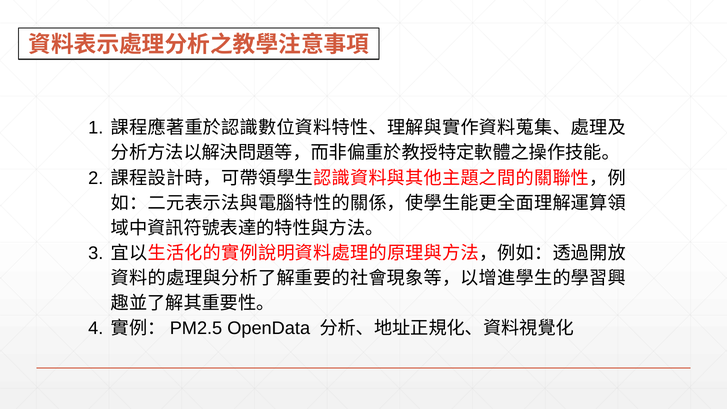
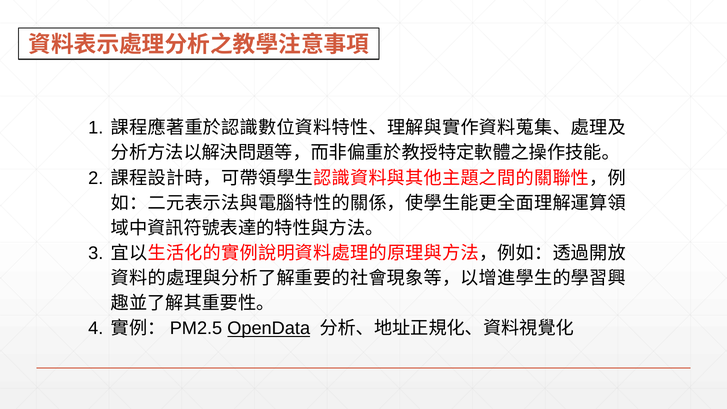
OpenData underline: none -> present
